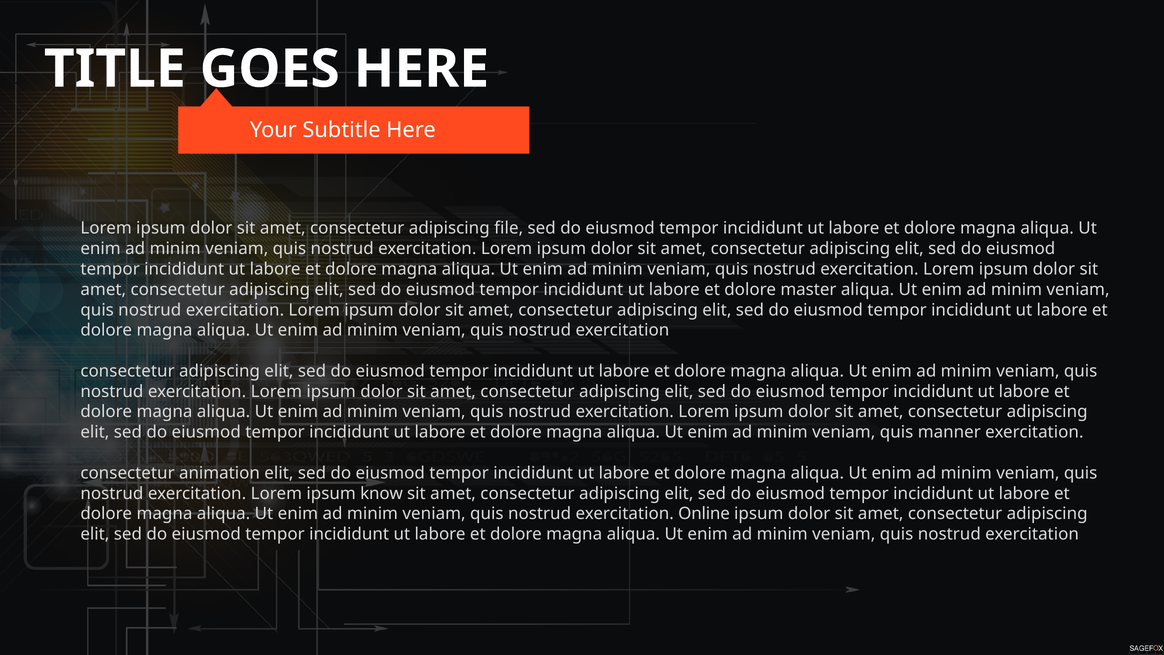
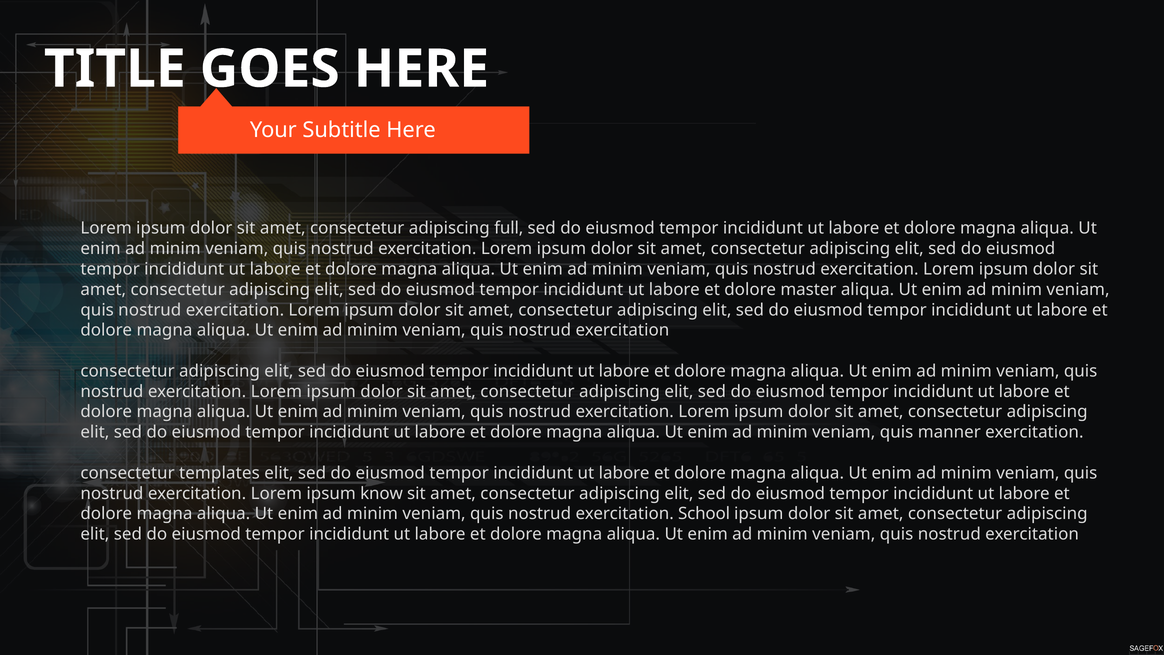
file: file -> full
animation: animation -> templates
Online: Online -> School
